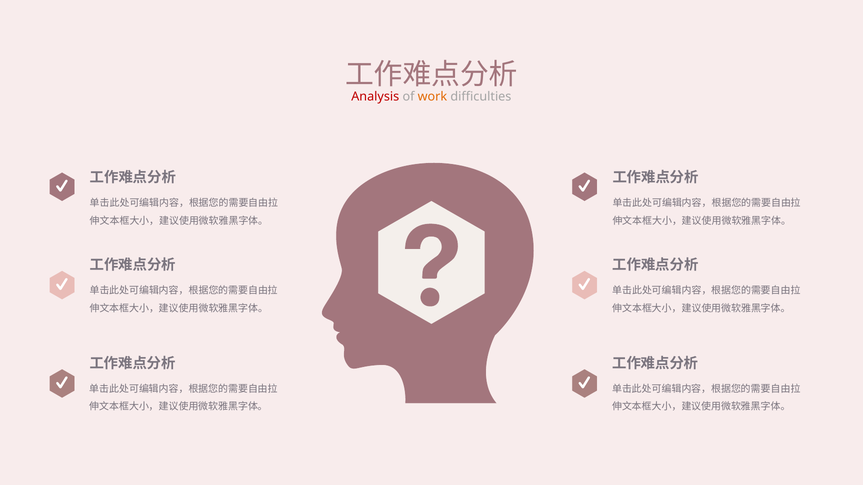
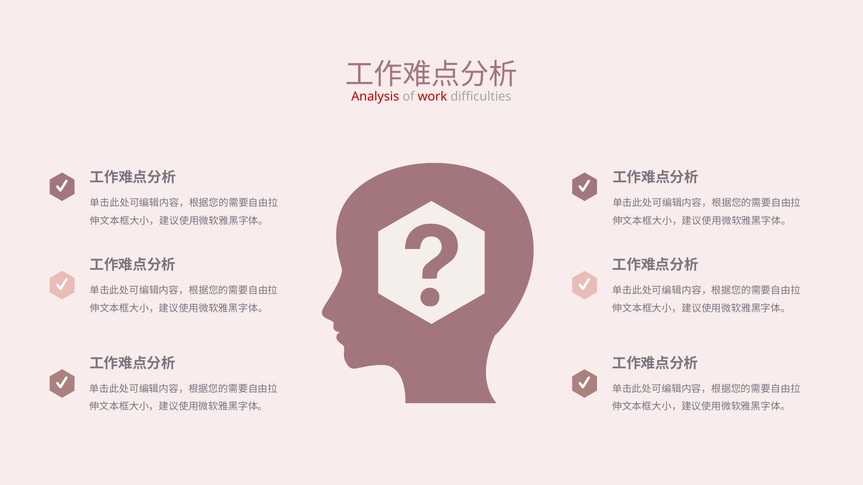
work colour: orange -> red
